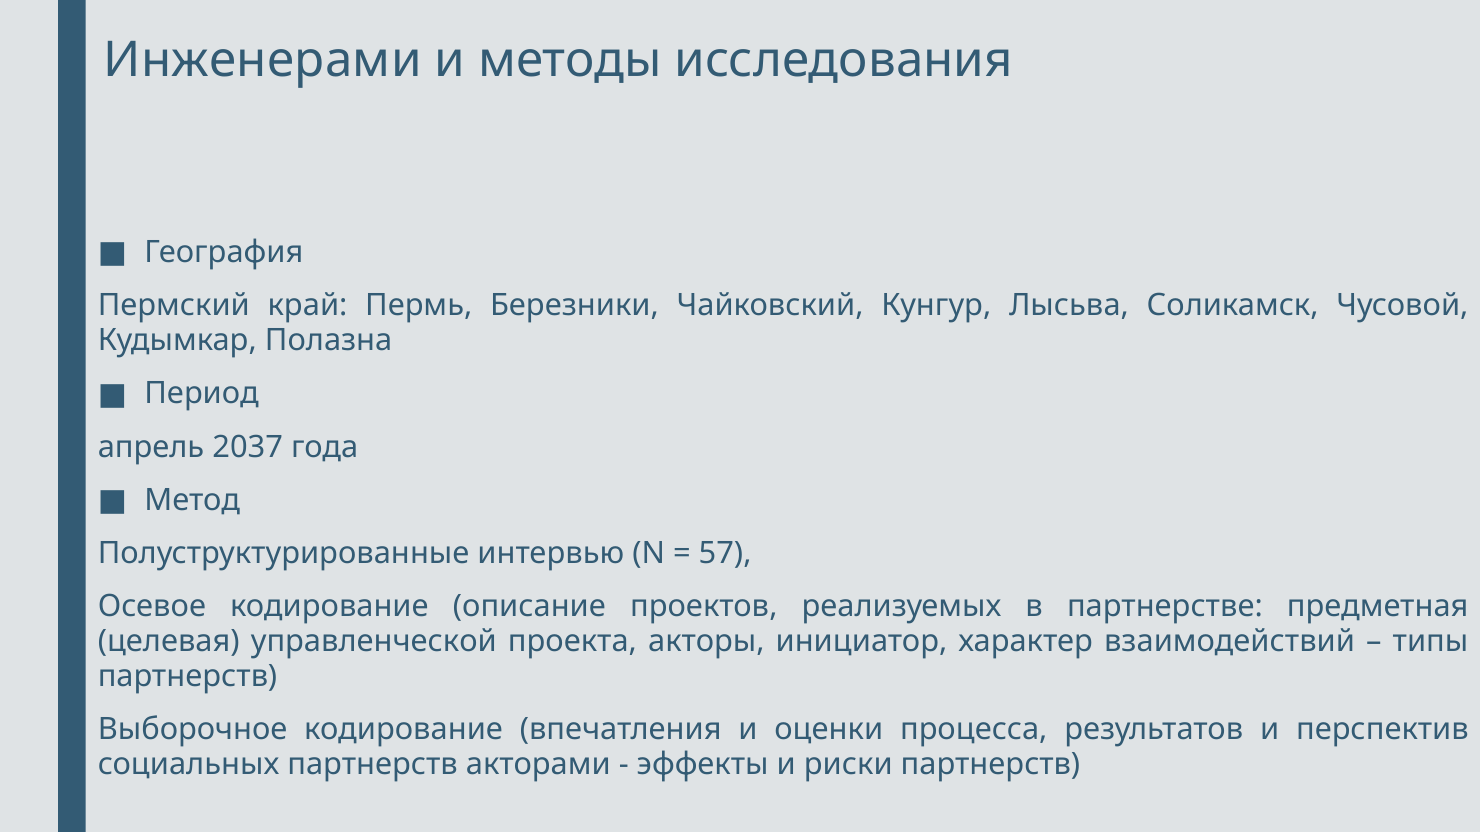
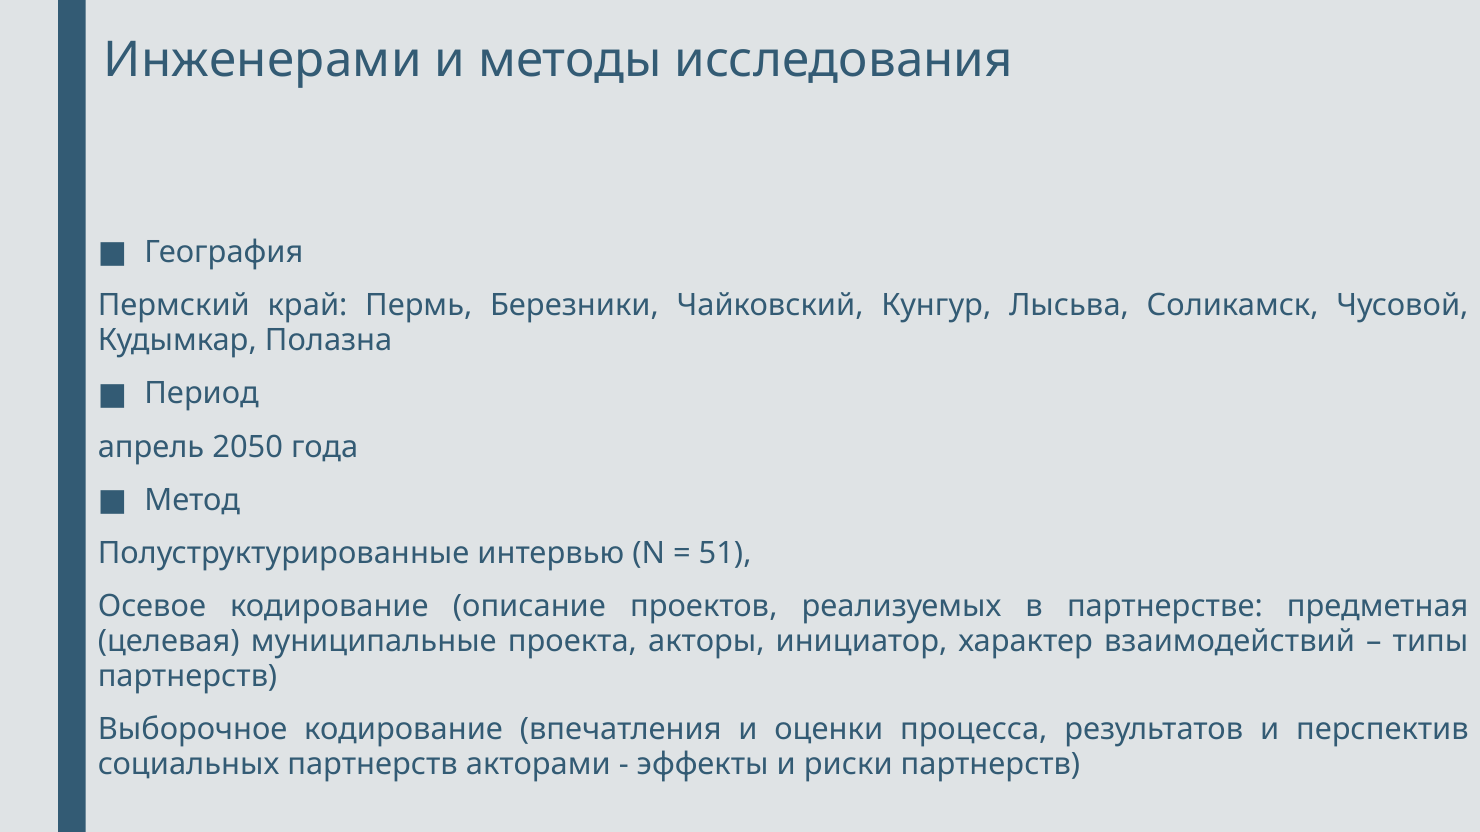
2037: 2037 -> 2050
57: 57 -> 51
управленческой: управленческой -> муниципальные
